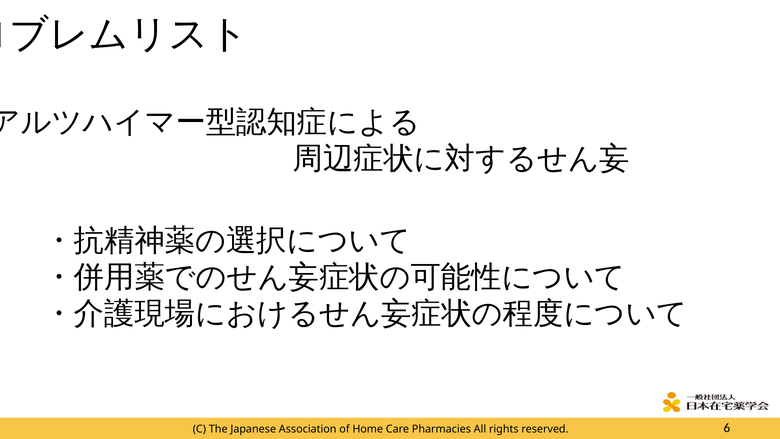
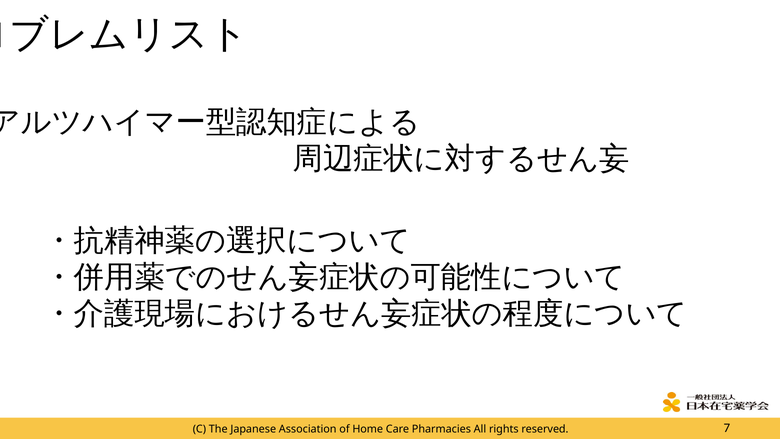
6: 6 -> 7
